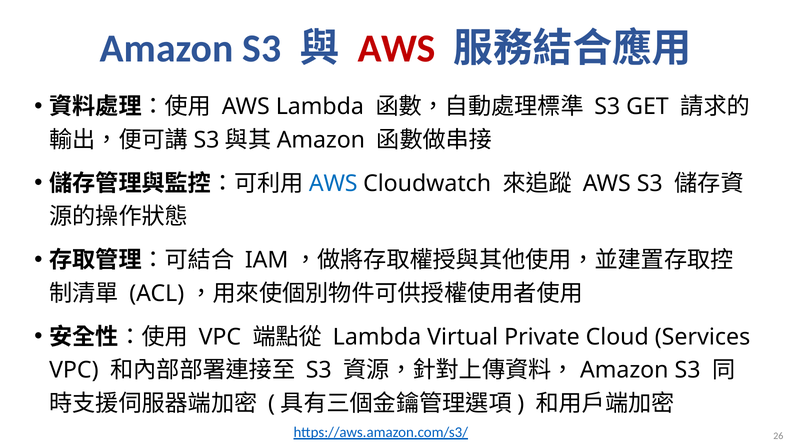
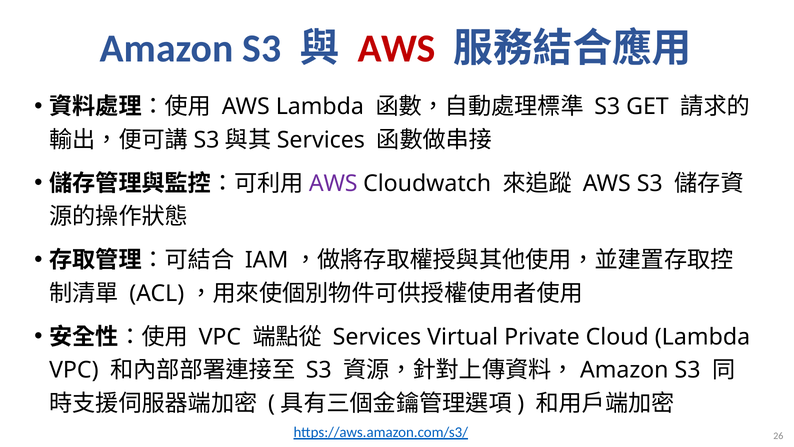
Amazon at (321, 140): Amazon -> Services
AWS at (333, 183) colour: blue -> purple
Lambda at (377, 337): Lambda -> Services
Cloud Services: Services -> Lambda
